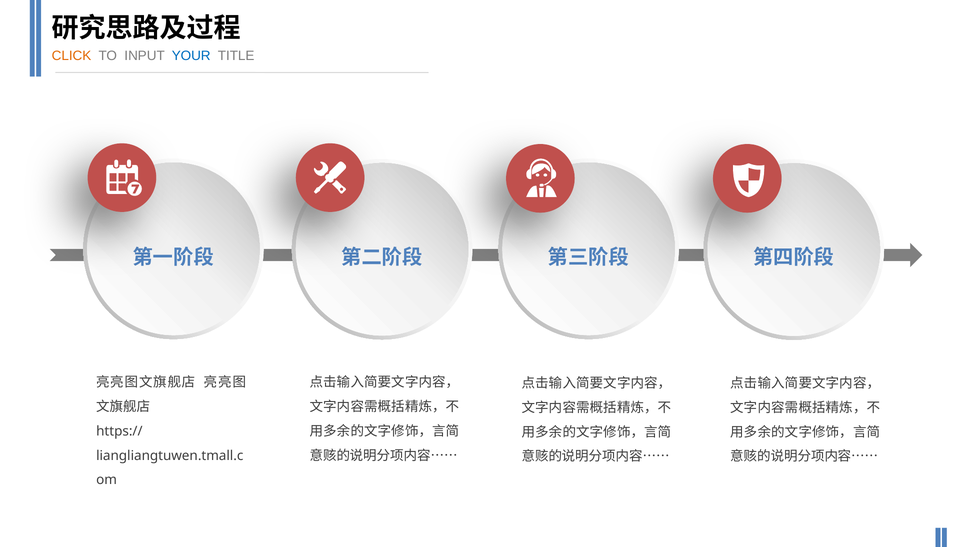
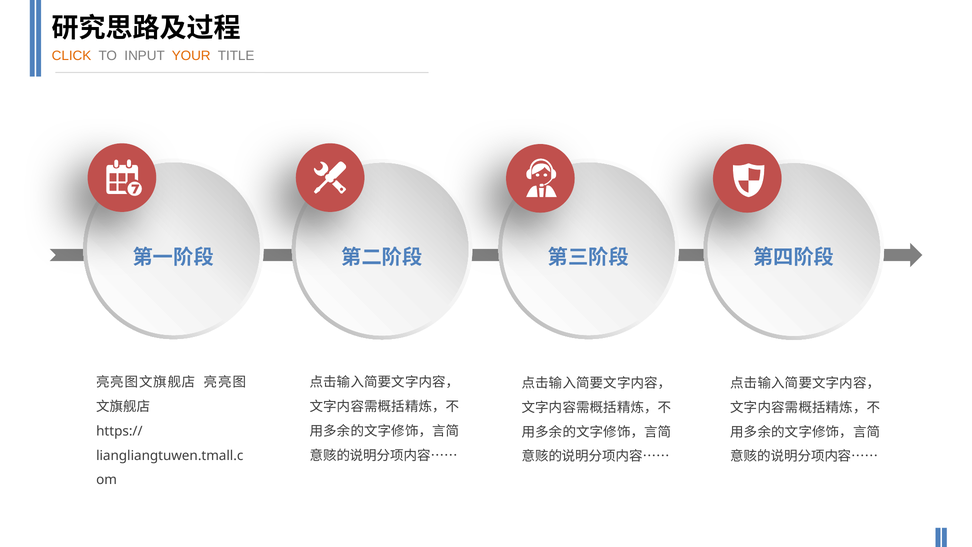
YOUR colour: blue -> orange
